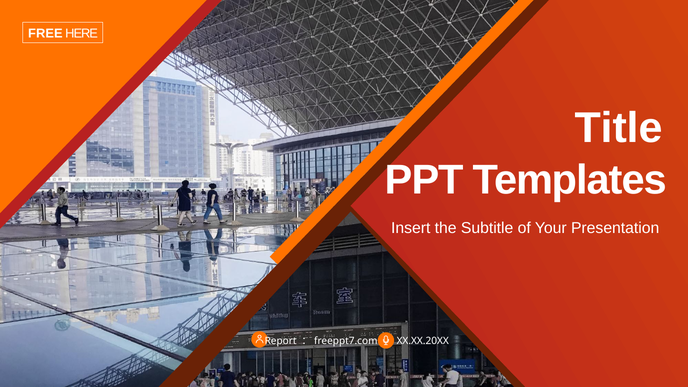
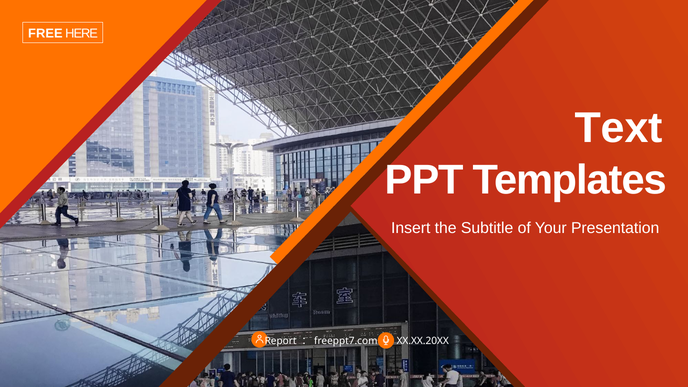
Title: Title -> Text
